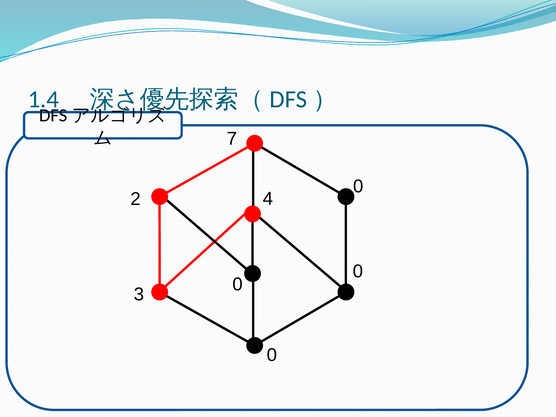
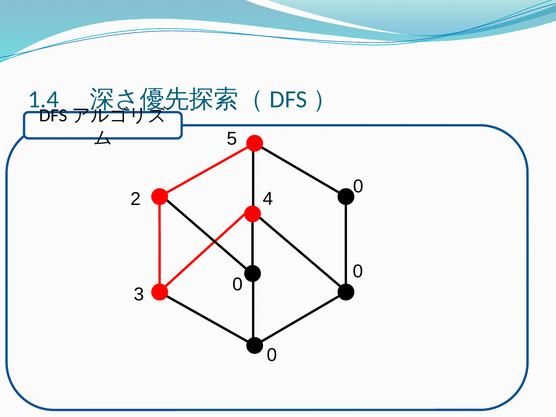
7: 7 -> 5
